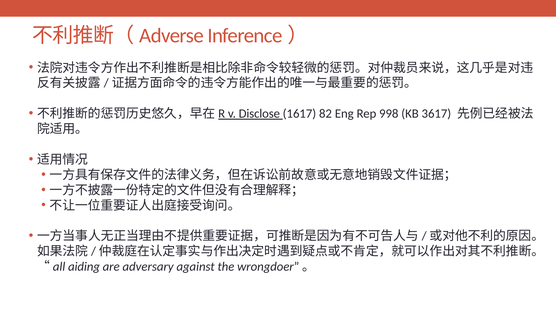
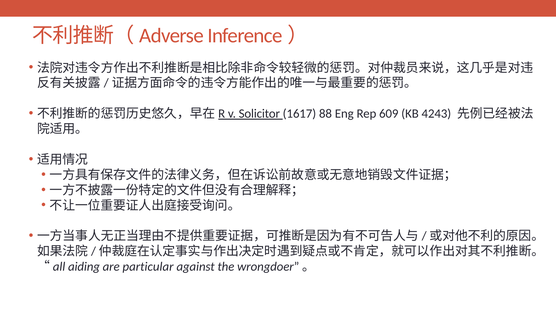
Disclose: Disclose -> Solicitor
82: 82 -> 88
998: 998 -> 609
3617: 3617 -> 4243
adversary: adversary -> particular
